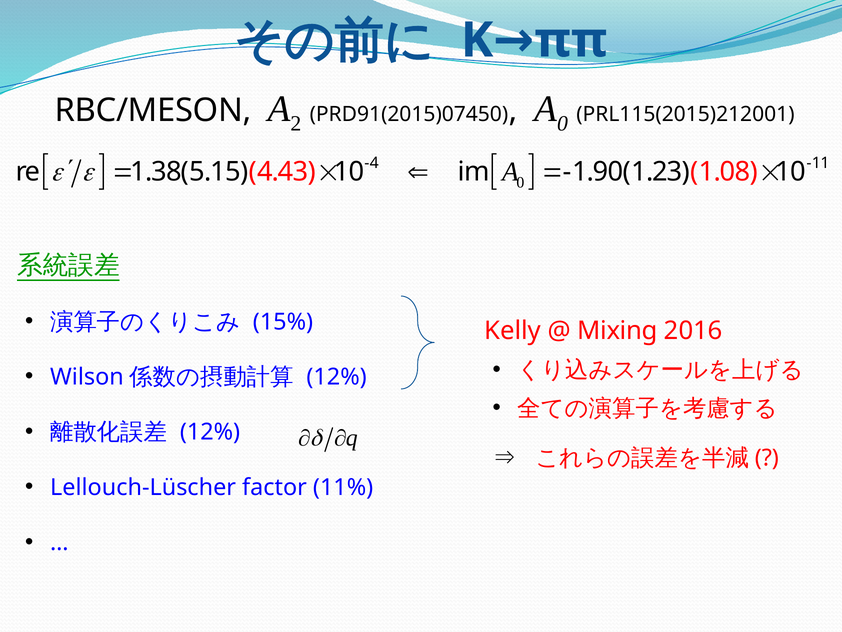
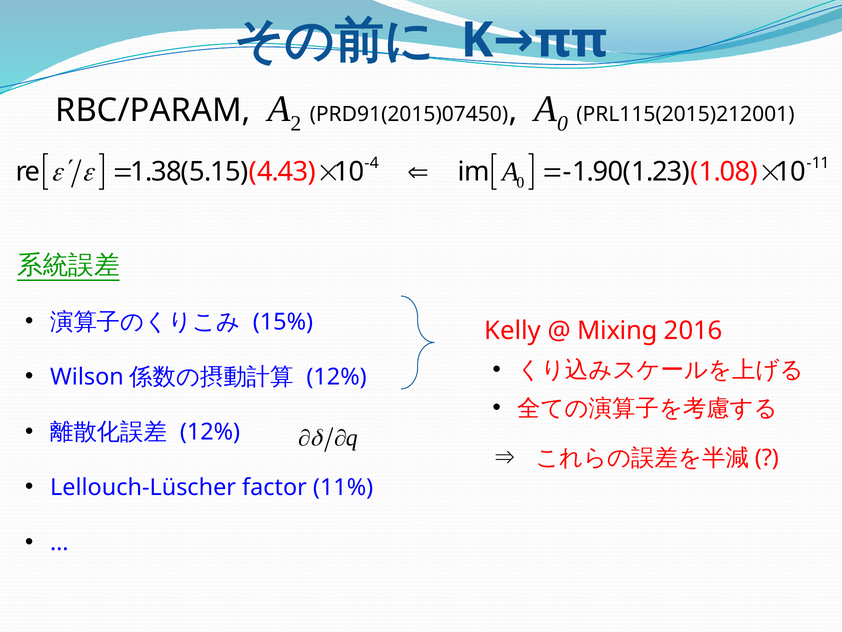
RBC/MESON: RBC/MESON -> RBC/PARAM
